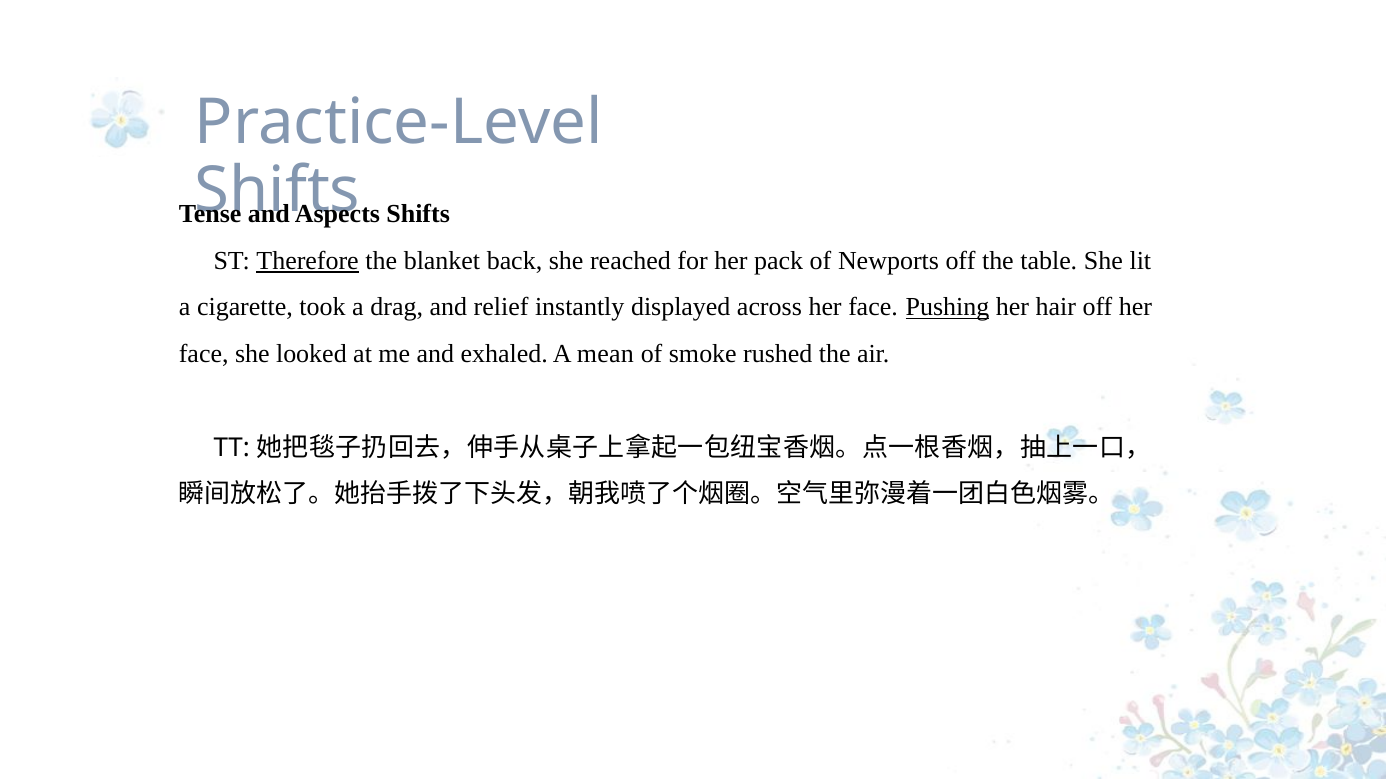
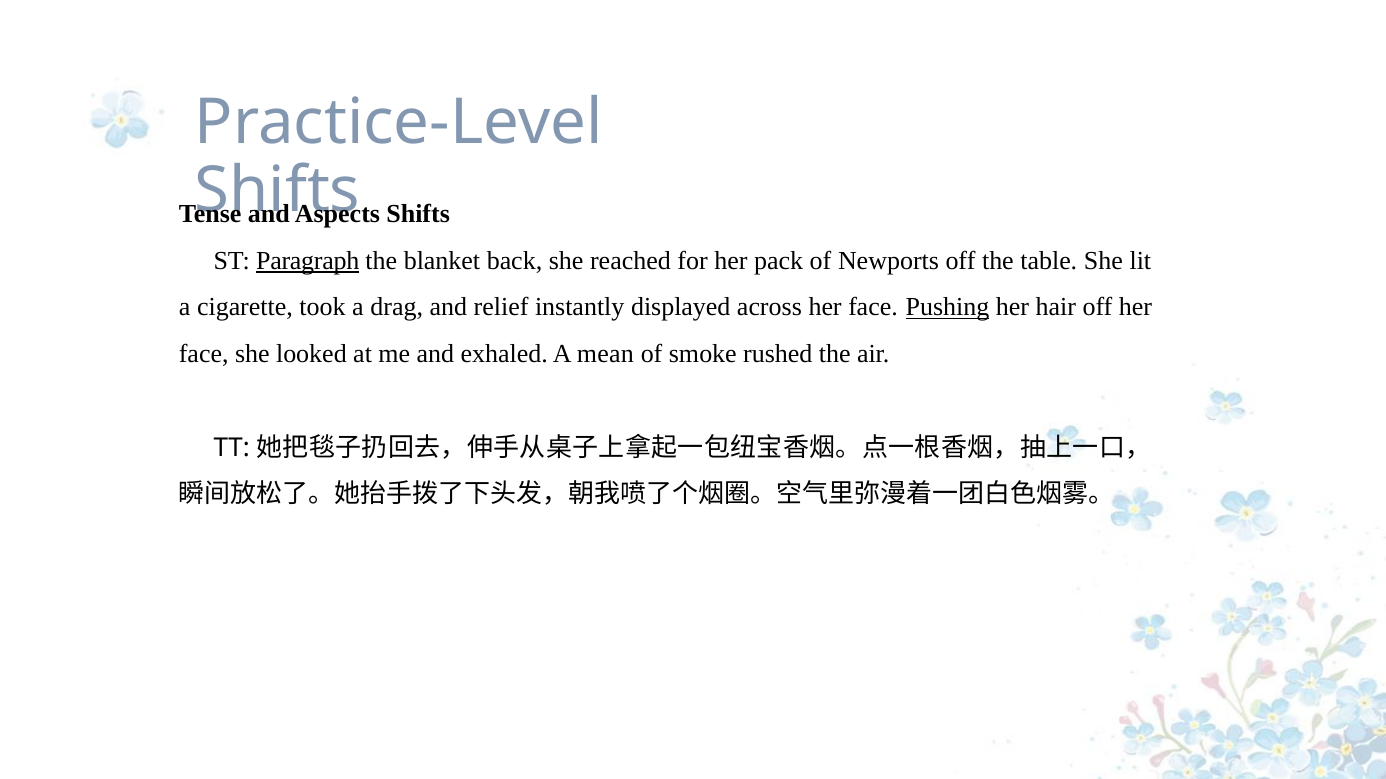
Therefore: Therefore -> Paragraph
